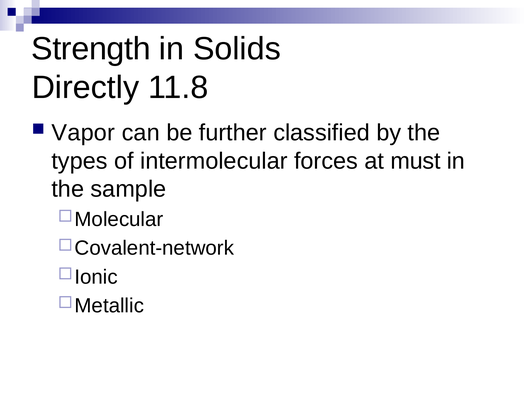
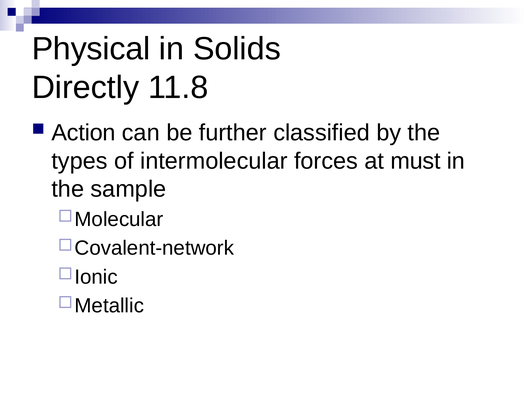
Strength: Strength -> Physical
Vapor: Vapor -> Action
